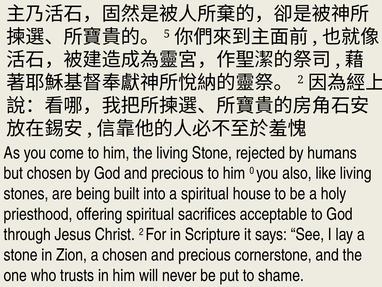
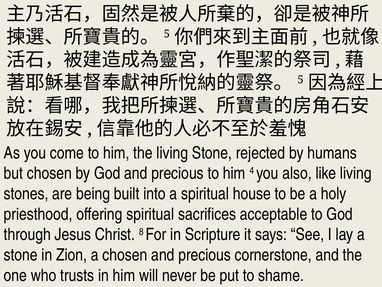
2 at (301, 80): 2 -> 5
0: 0 -> 4
Christ 2: 2 -> 8
